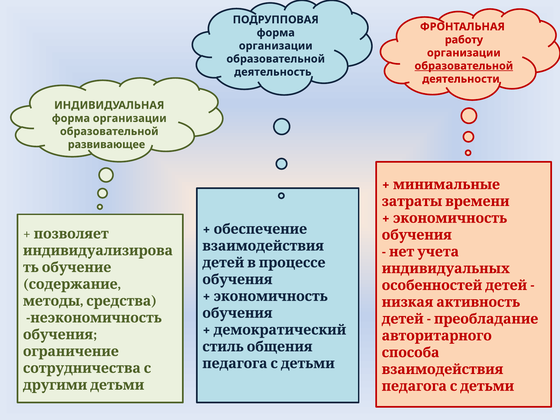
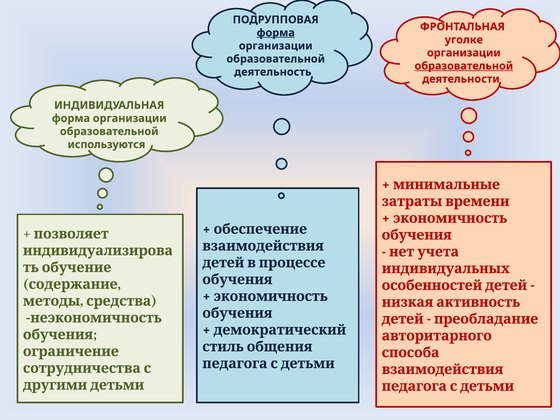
форма at (276, 33) underline: none -> present
работу: работу -> уголке
развивающее: развивающее -> используются
